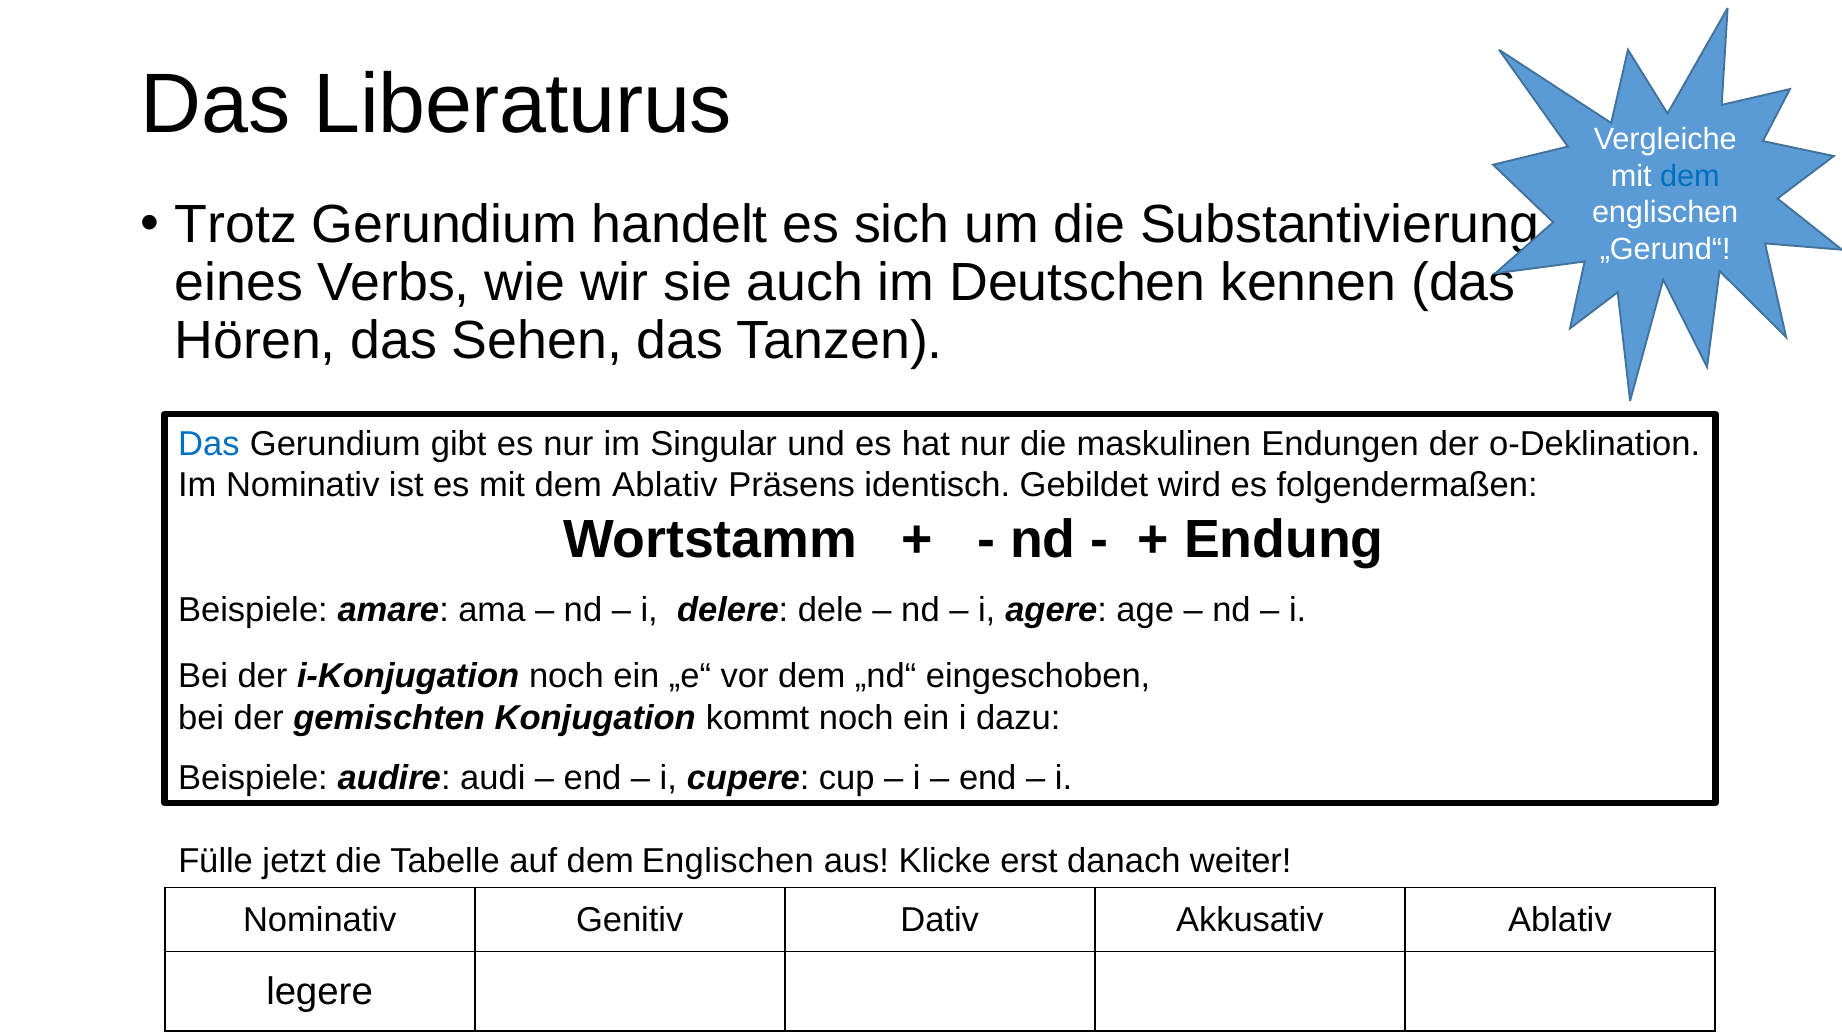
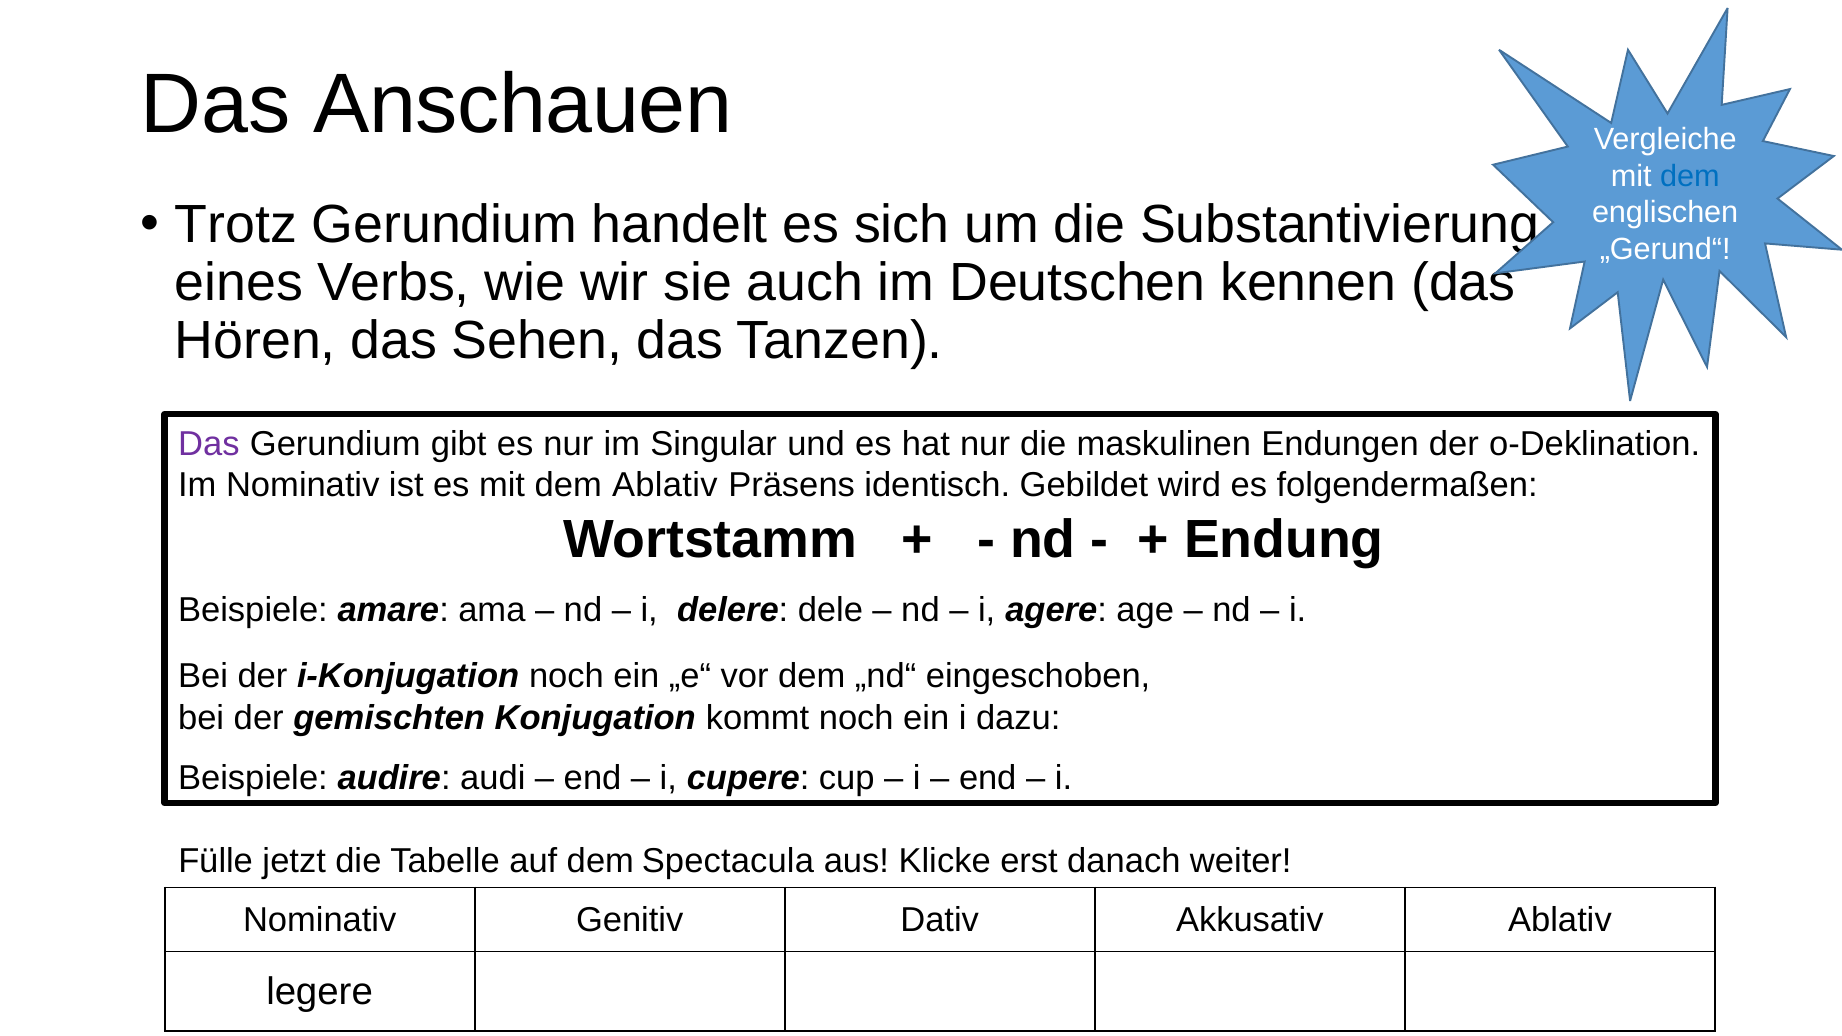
Liberaturus: Liberaturus -> Anschauen
Das at (209, 444) colour: blue -> purple
auf dem Englischen: Englischen -> Spectacula
